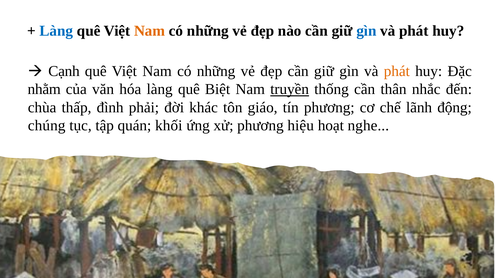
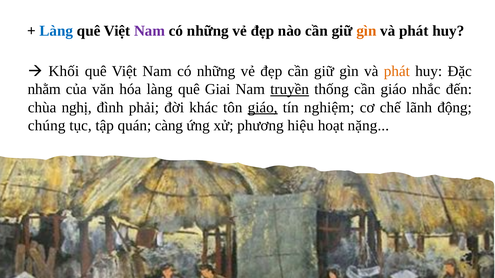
Nam at (150, 31) colour: orange -> purple
gìn at (366, 31) colour: blue -> orange
Cạnh: Cạnh -> Khối
Biệt: Biệt -> Giai
cần thân: thân -> giáo
thấp: thấp -> nghị
giáo at (263, 108) underline: none -> present
tín phương: phương -> nghiệm
khối: khối -> càng
nghe: nghe -> nặng
